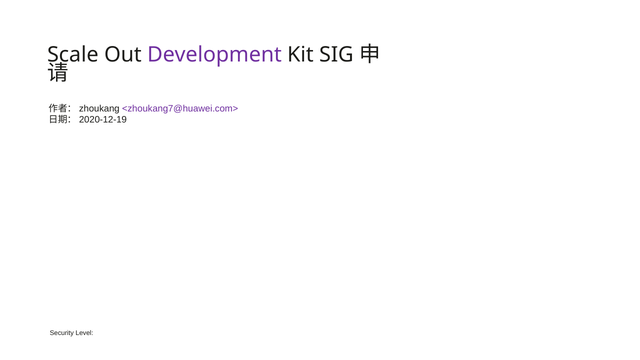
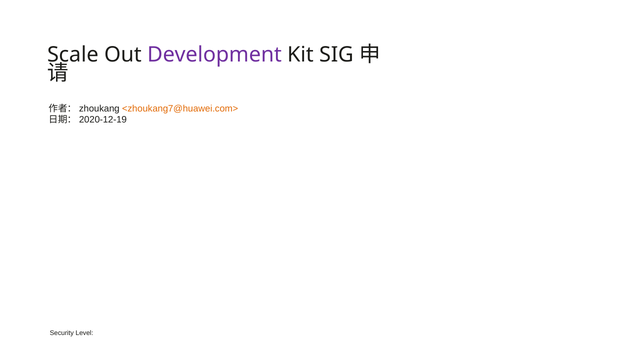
<zhoukang7@huawei.com> colour: purple -> orange
